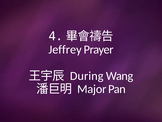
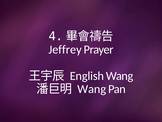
During: During -> English
Major at (92, 89): Major -> Wang
